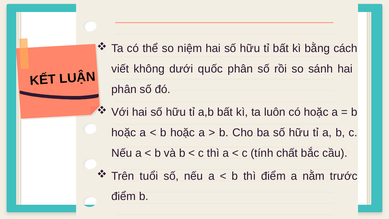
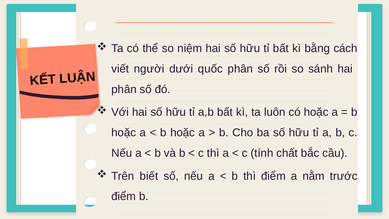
không: không -> người
tuổi: tuổi -> biết
